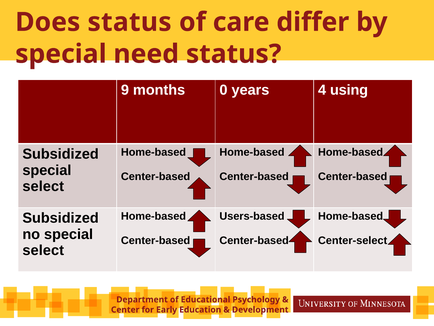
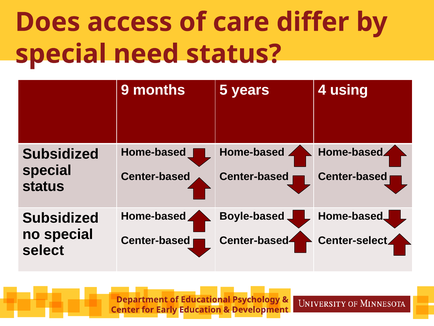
Does status: status -> access
0: 0 -> 5
select at (43, 186): select -> status
Users-based: Users-based -> Boyle-based
